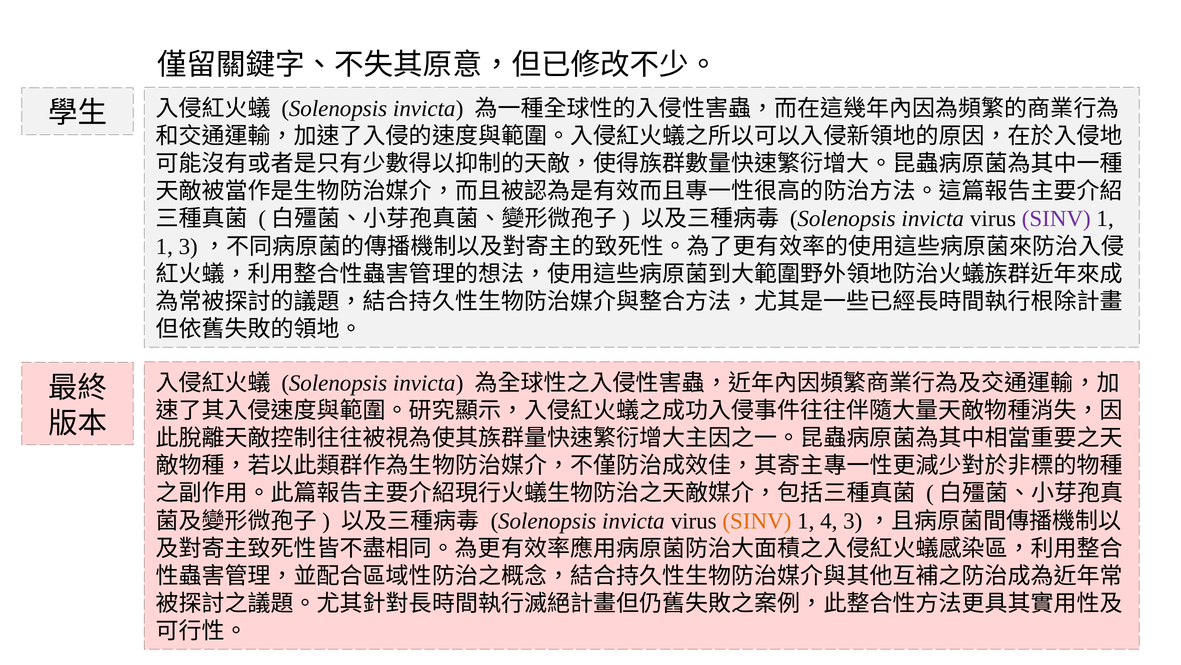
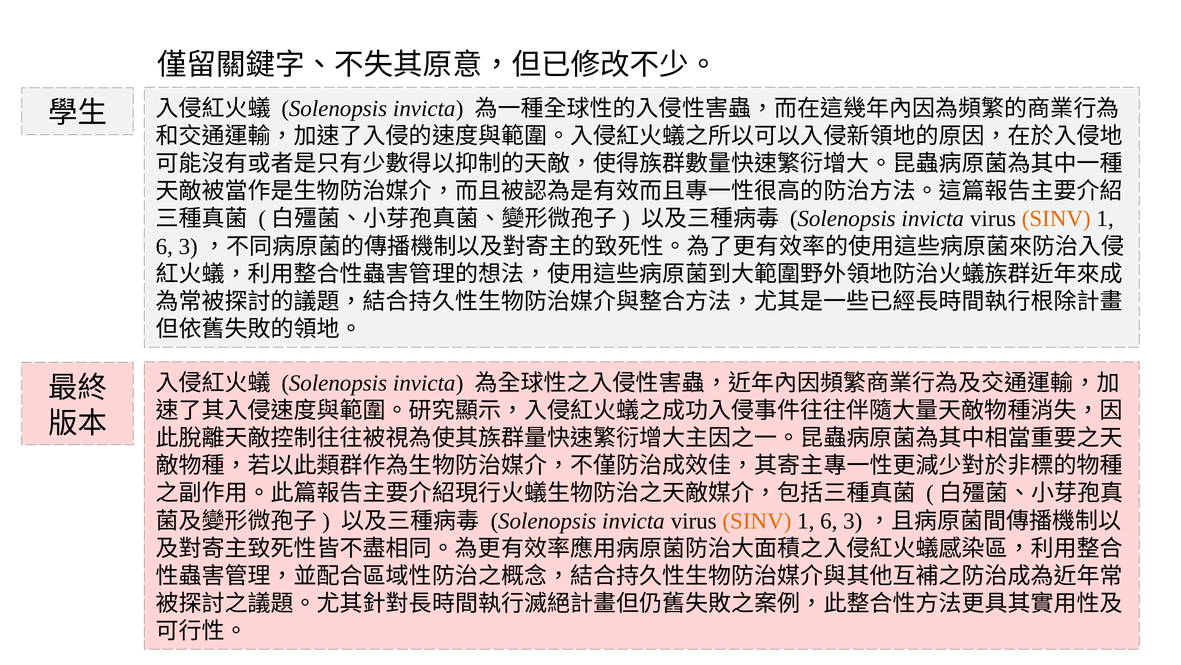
SINV at (1056, 219) colour: purple -> orange
1 at (164, 246): 1 -> 6
4 at (829, 520): 4 -> 6
